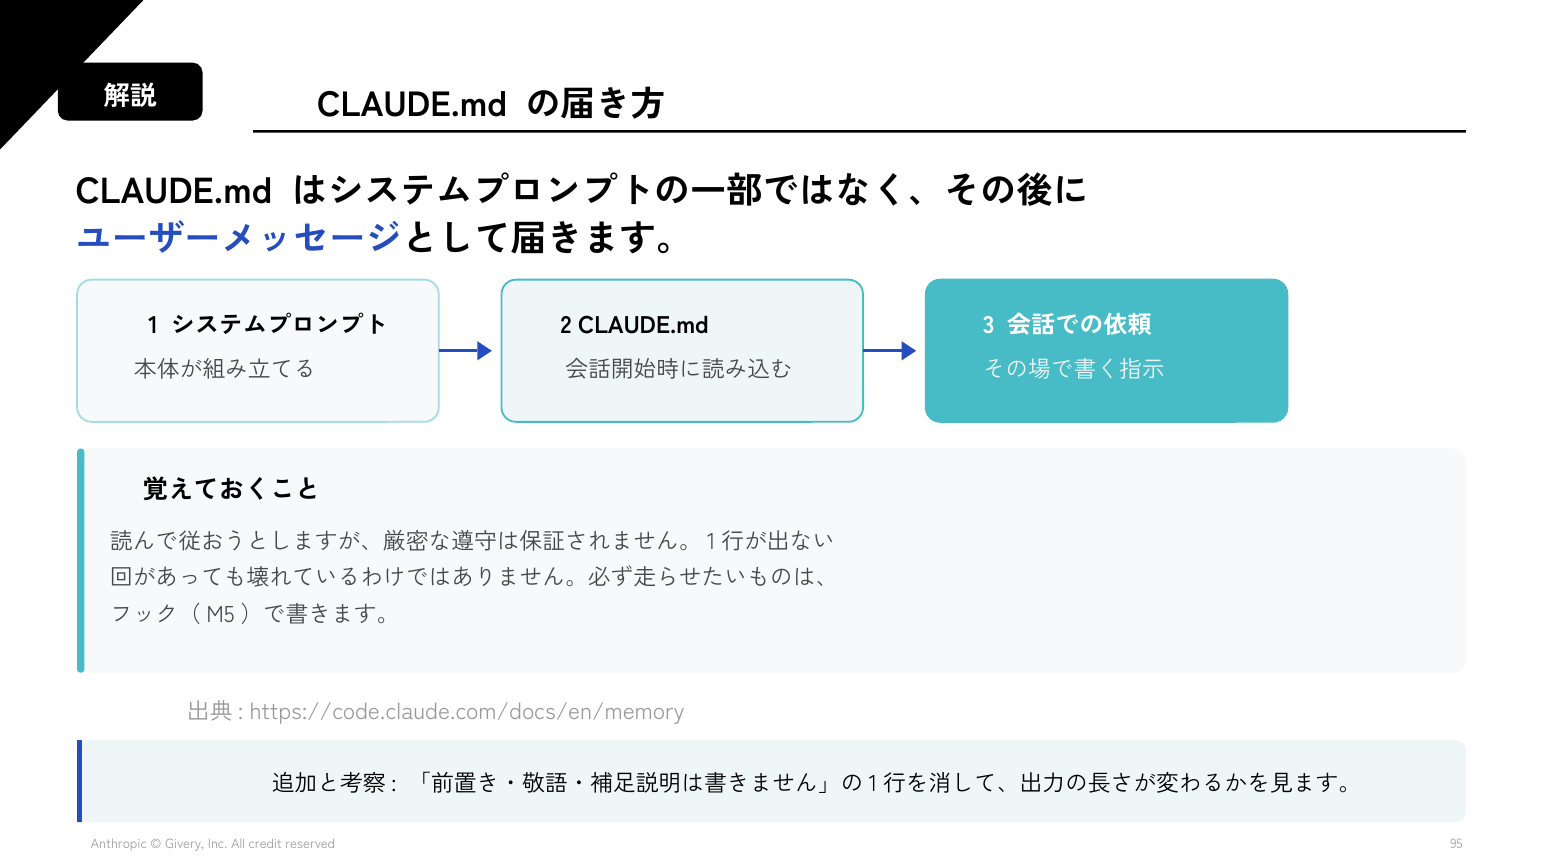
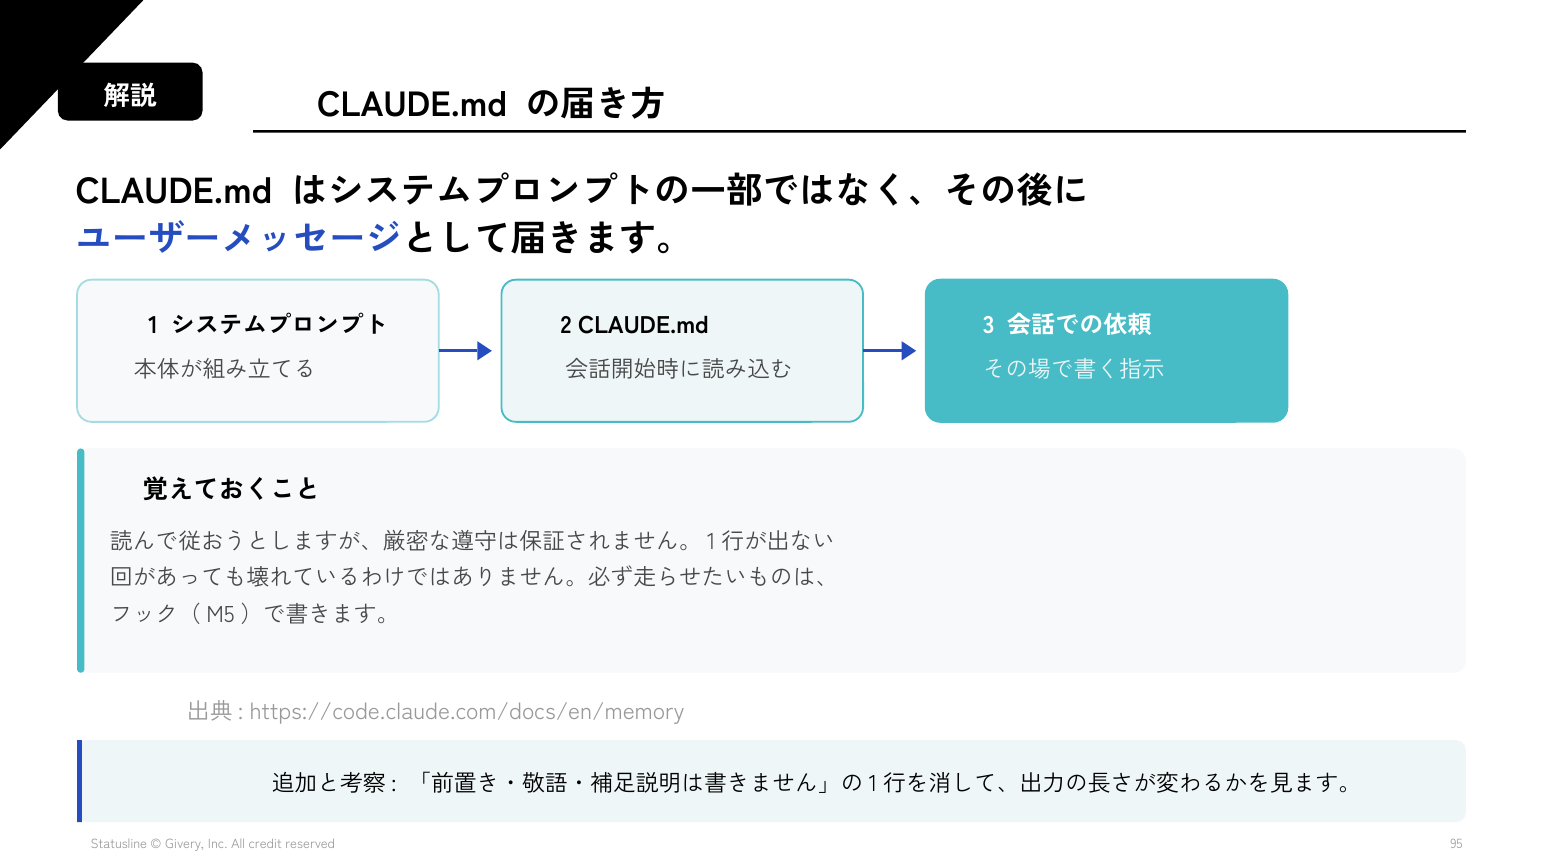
Anthropic: Anthropic -> Statusline
